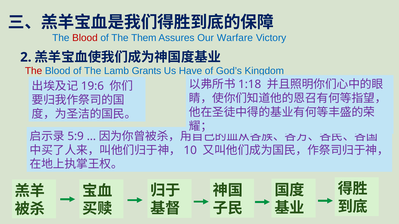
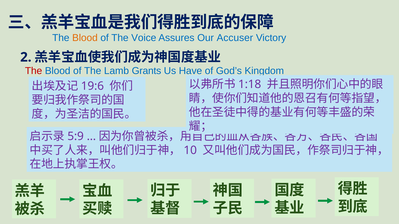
Blood at (85, 38) colour: red -> orange
Them: Them -> Voice
Warfare: Warfare -> Accuser
